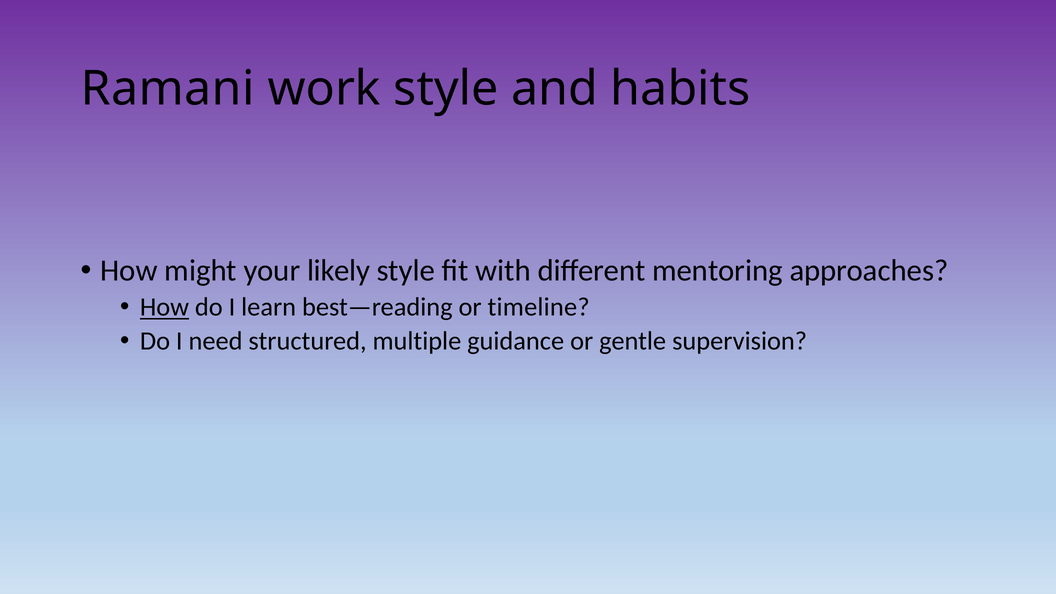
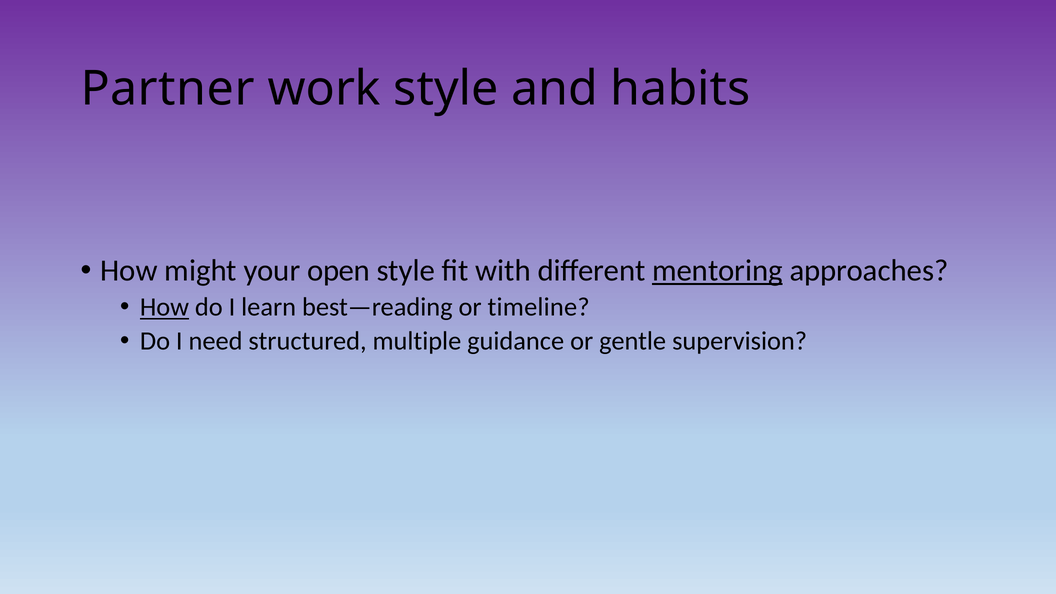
Ramani: Ramani -> Partner
likely: likely -> open
mentoring underline: none -> present
